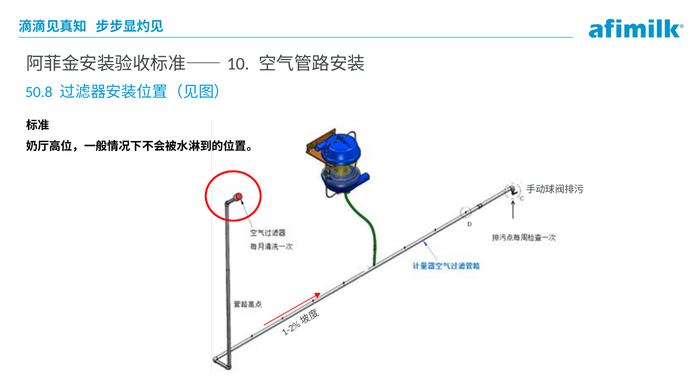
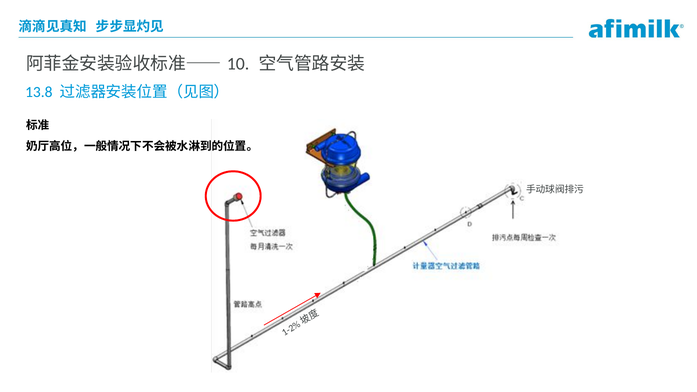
50.8: 50.8 -> 13.8
